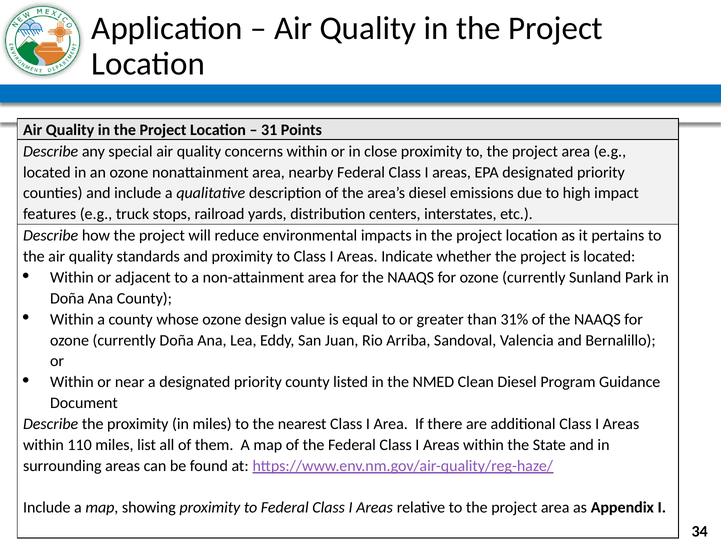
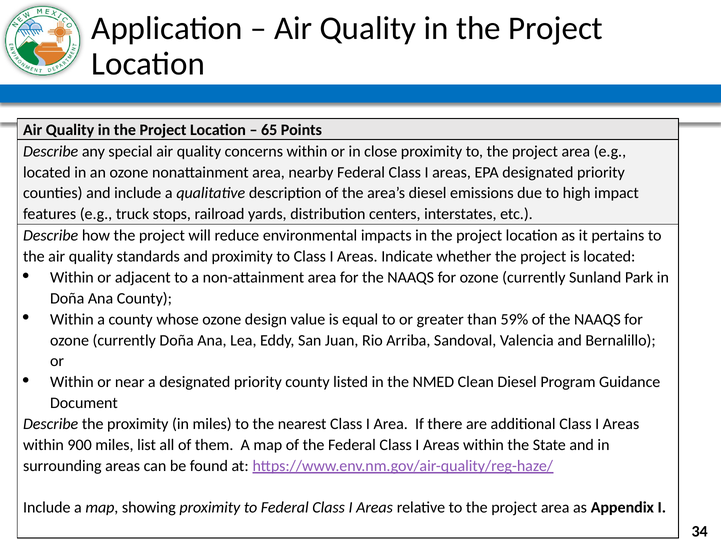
31: 31 -> 65
31%: 31% -> 59%
110: 110 -> 900
